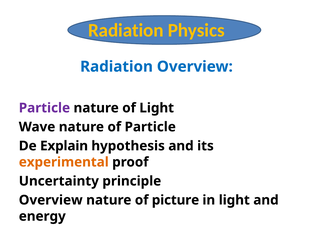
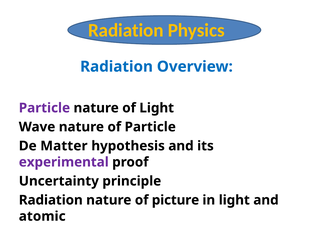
Explain: Explain -> Matter
experimental colour: orange -> purple
Overview at (51, 200): Overview -> Radiation
energy: energy -> atomic
